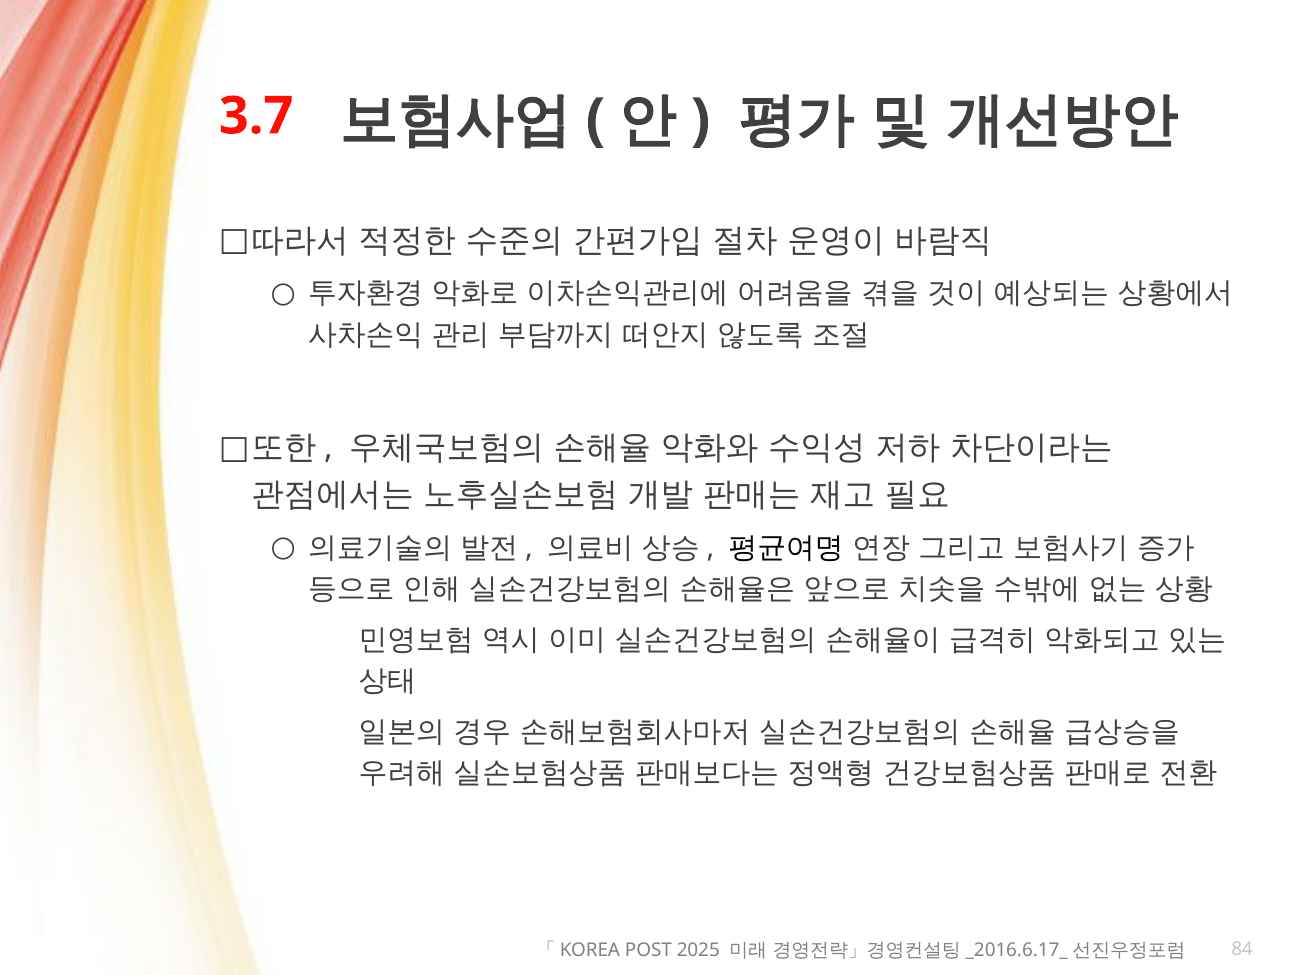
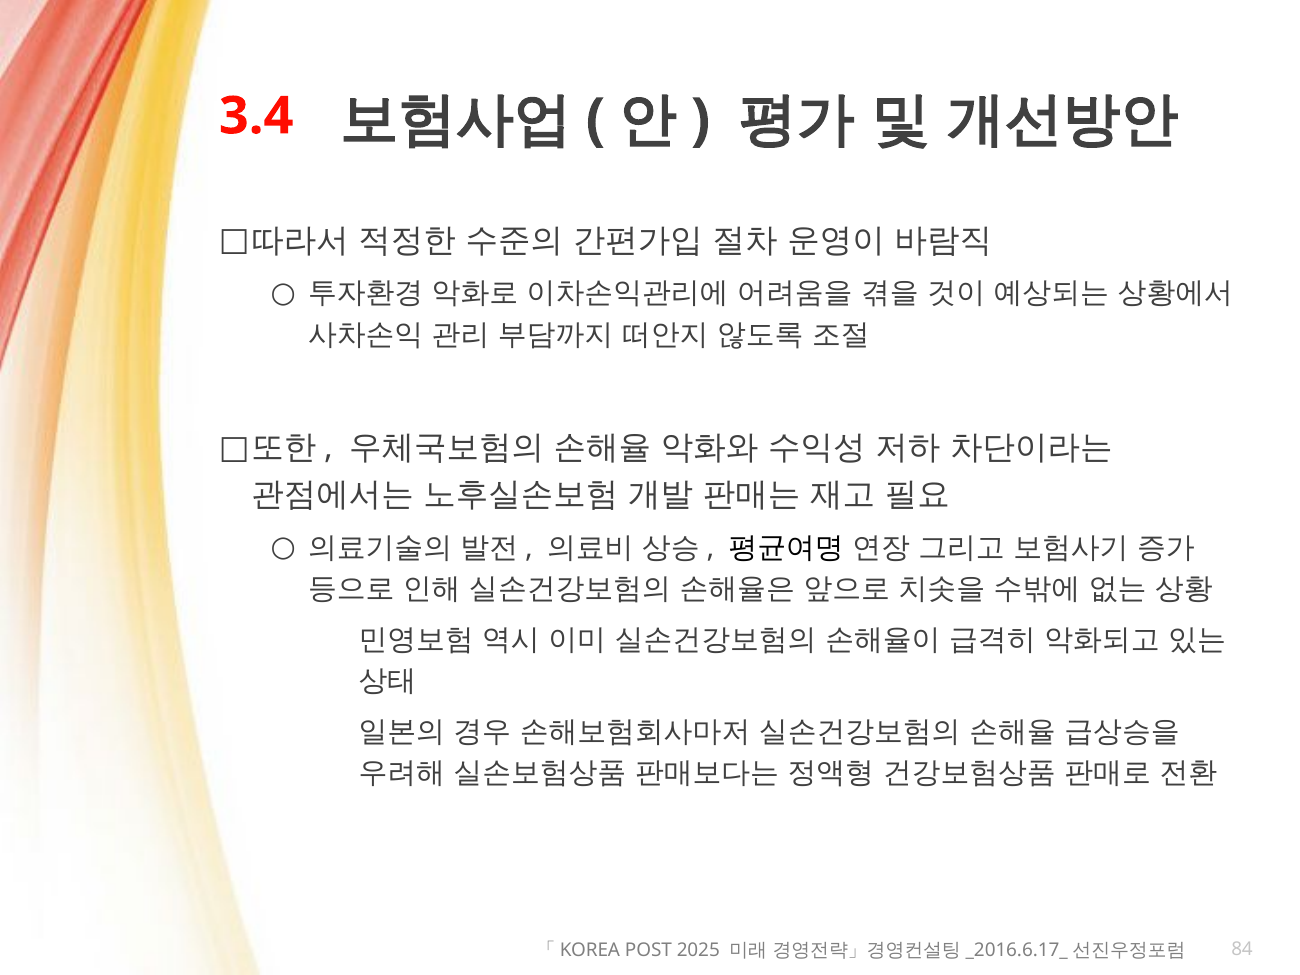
3.7: 3.7 -> 3.4
